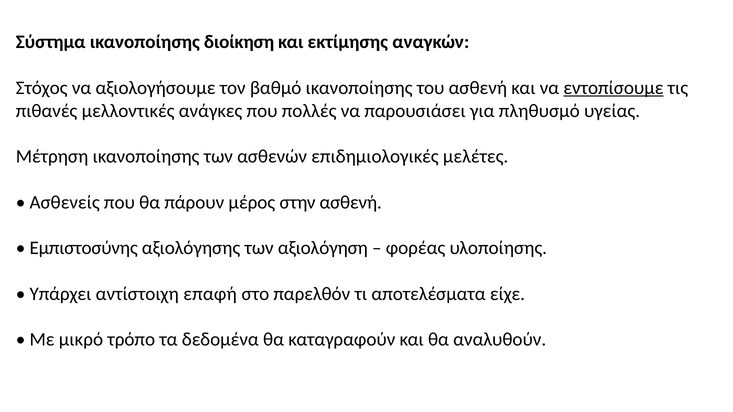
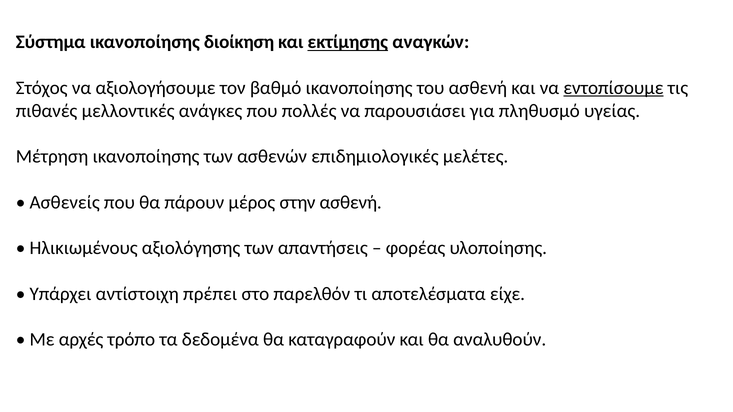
εκτίμησης underline: none -> present
Εμπιστοσύνης: Εμπιστοσύνης -> Ηλικιωμένους
αξιολόγηση: αξιολόγηση -> απαντήσεις
επαφή: επαφή -> πρέπει
μικρό: μικρό -> αρχές
